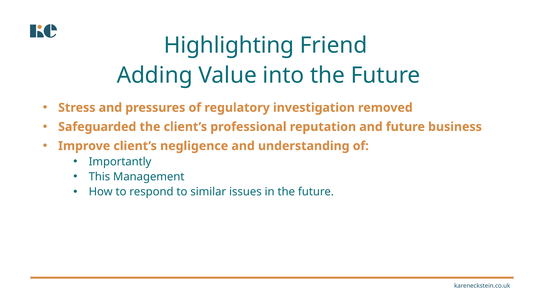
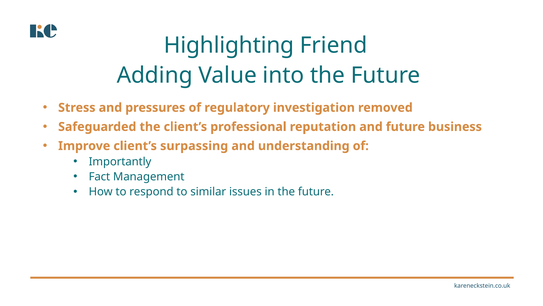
negligence: negligence -> surpassing
This: This -> Fact
